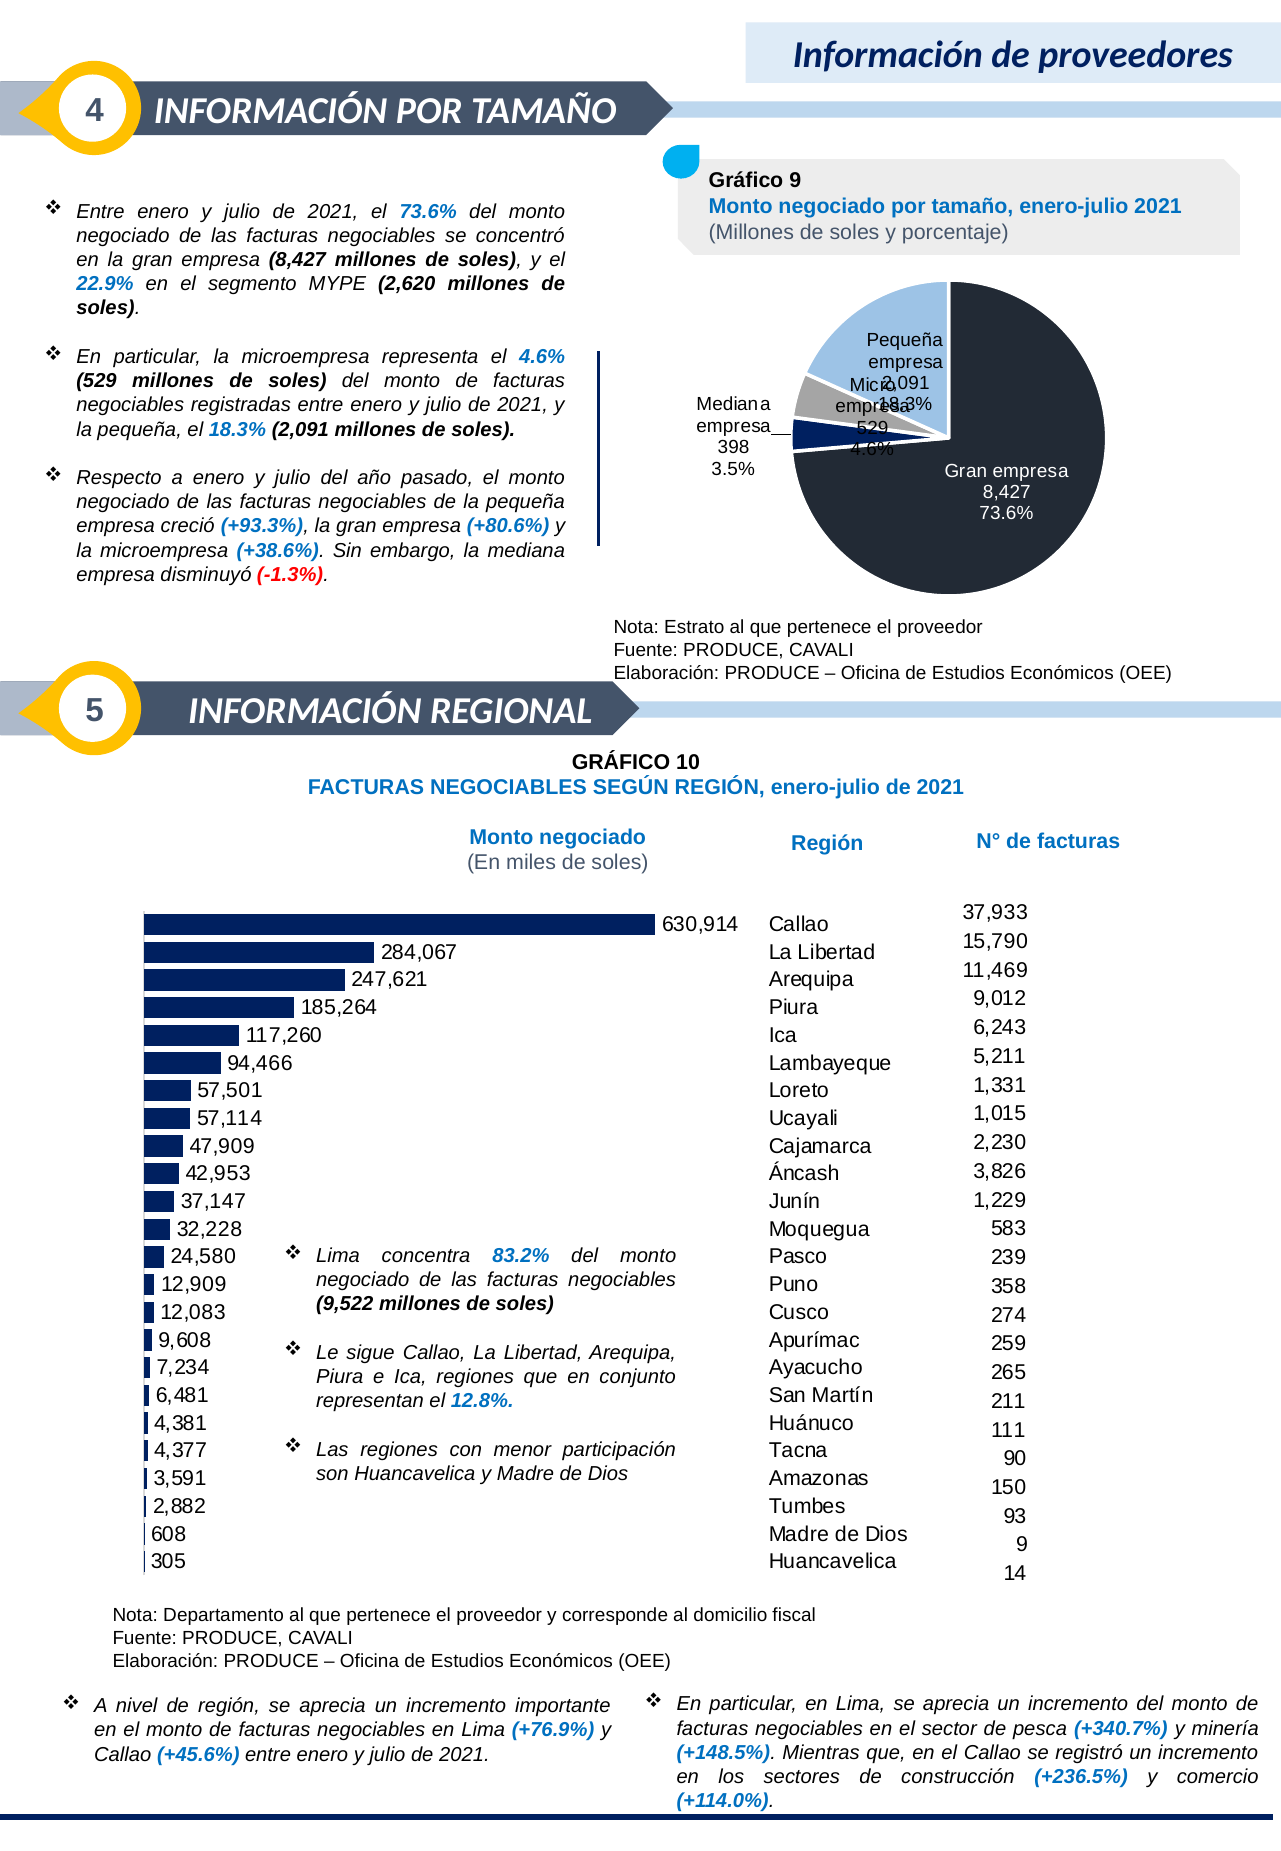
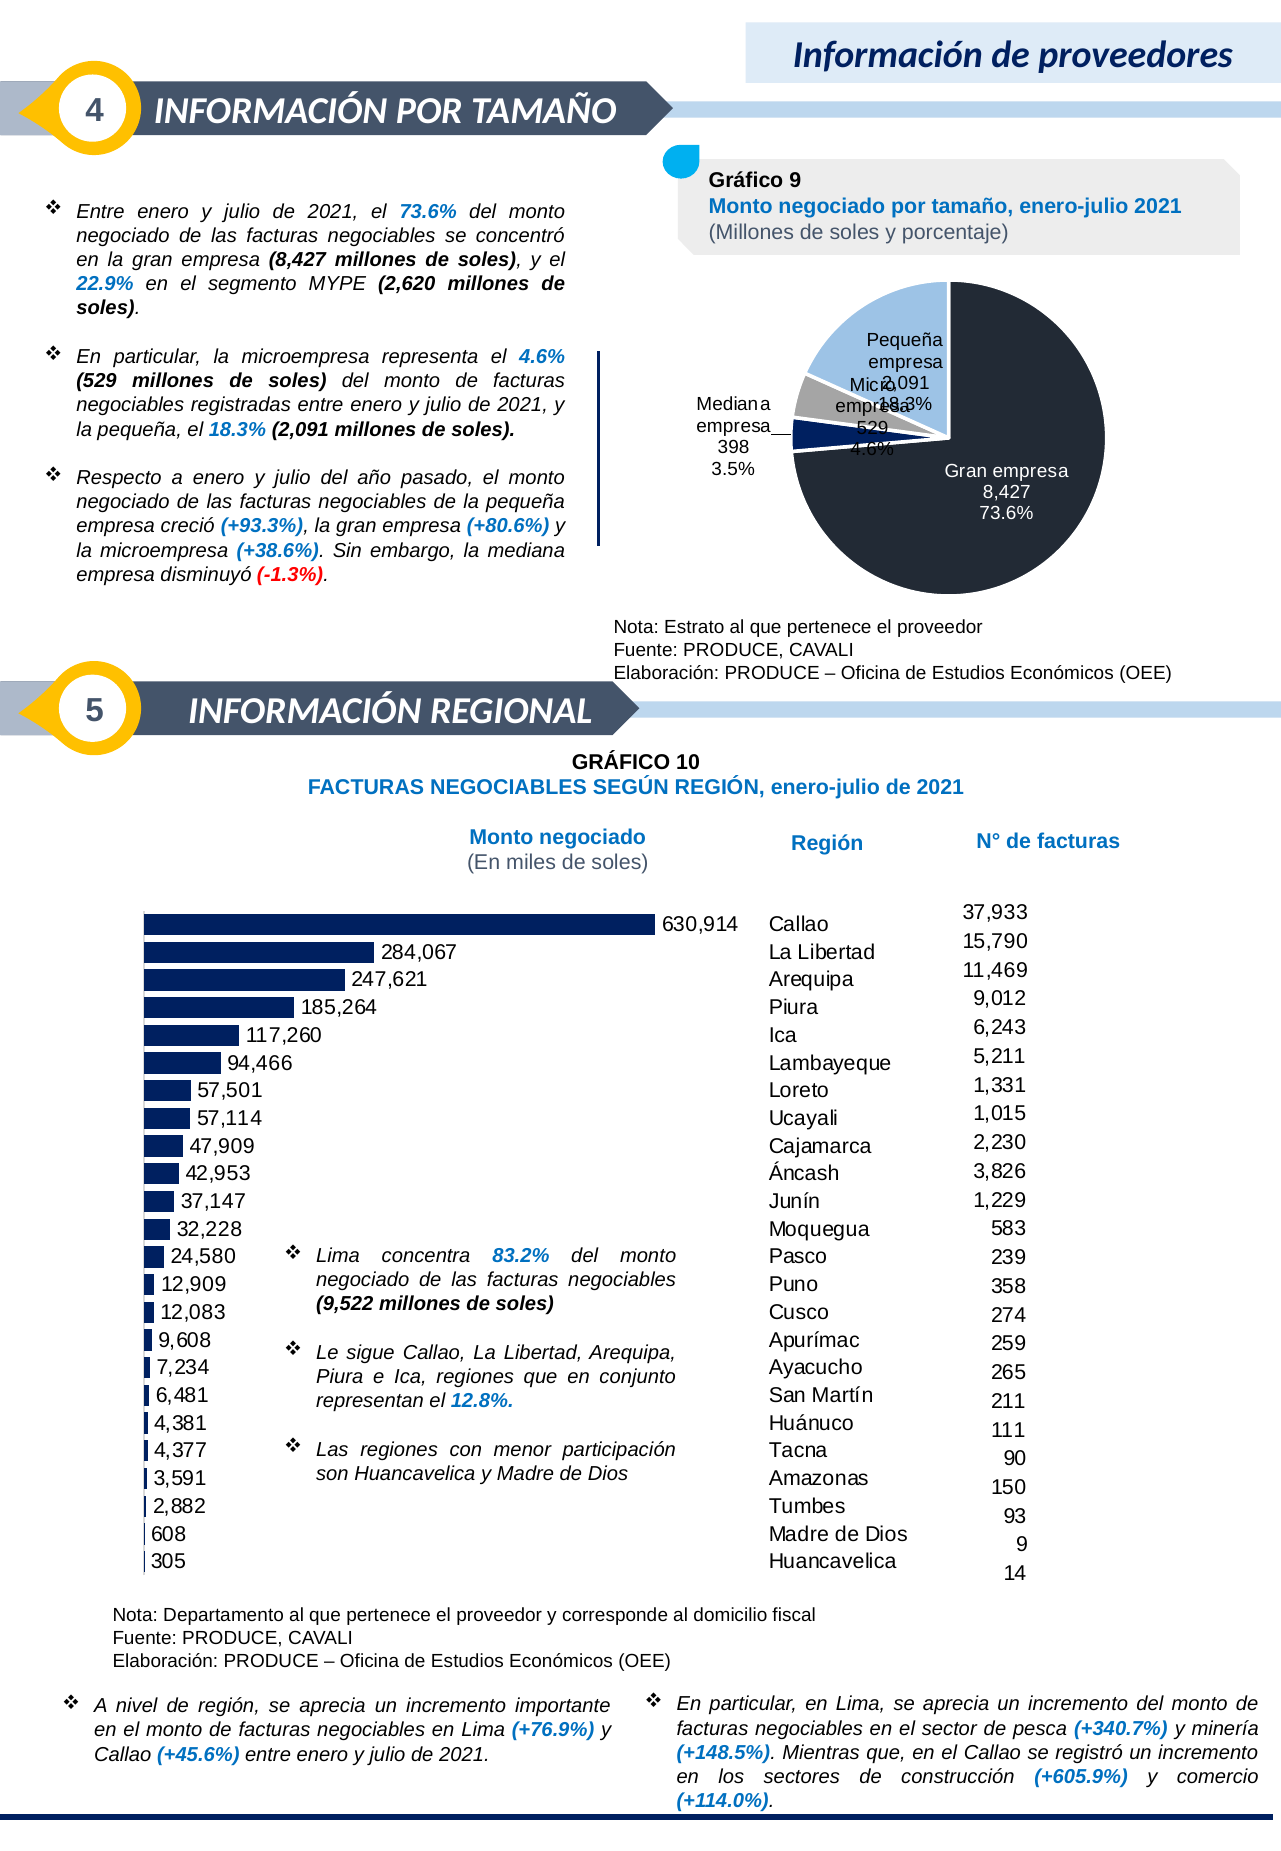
+236.5%: +236.5% -> +605.9%
